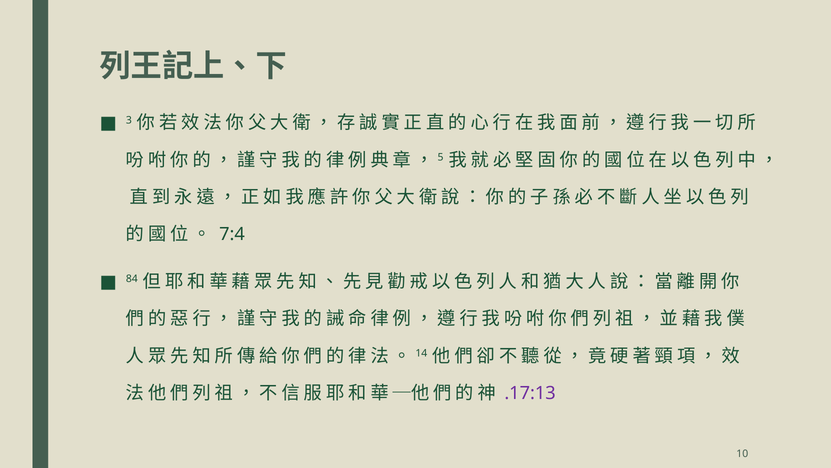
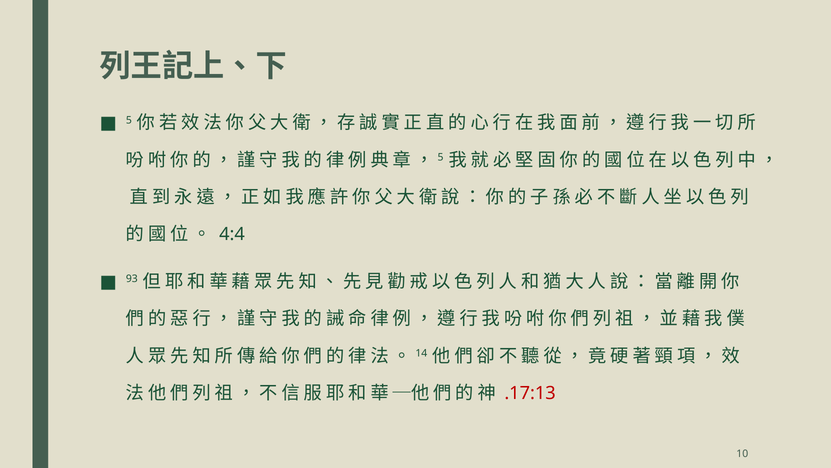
3: 3 -> 5
7:4: 7:4 -> 4:4
84: 84 -> 93
.17:13 colour: purple -> red
